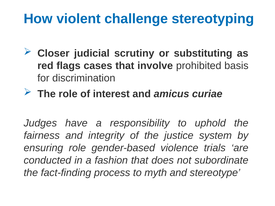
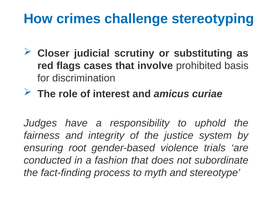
violent: violent -> crimes
ensuring role: role -> root
